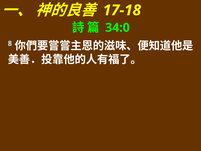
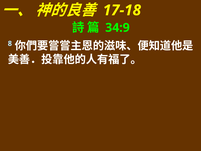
34:0: 34:0 -> 34:9
